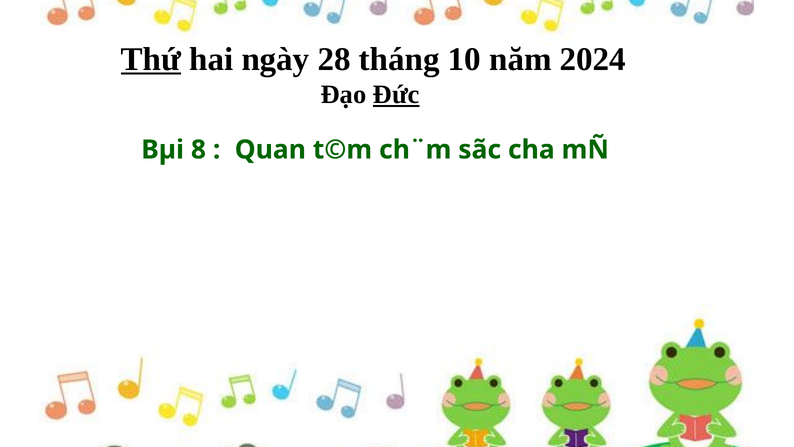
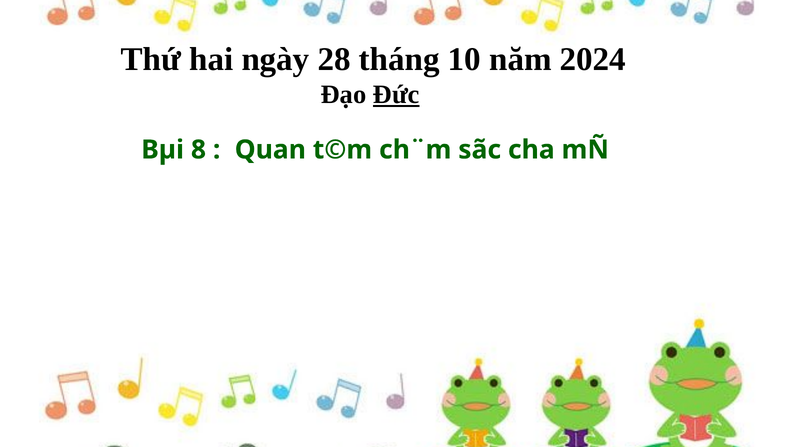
Thứ underline: present -> none
